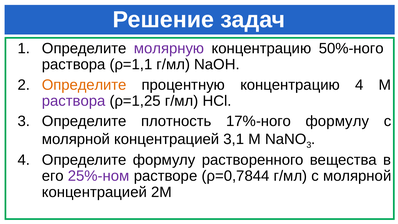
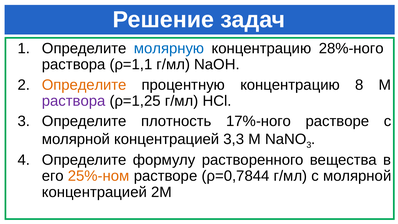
молярную colour: purple -> blue
50%-ного: 50%-ного -> 28%-ного
концентрацию 4: 4 -> 8
17%-ного формулу: формулу -> растворе
3,1: 3,1 -> 3,3
25%-ном colour: purple -> orange
